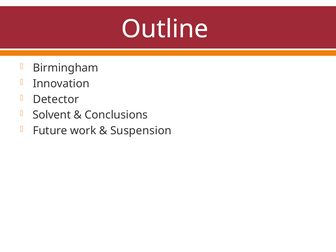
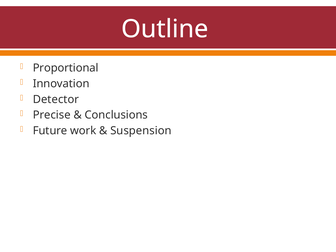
Birmingham: Birmingham -> Proportional
Solvent: Solvent -> Precise
